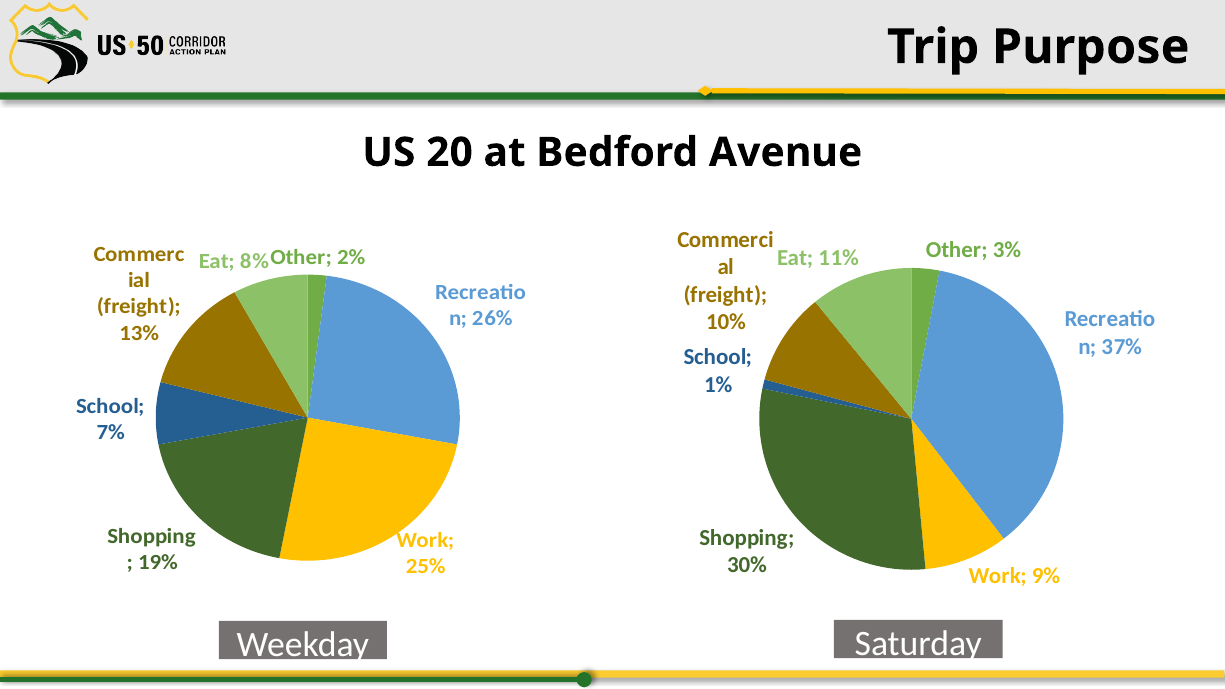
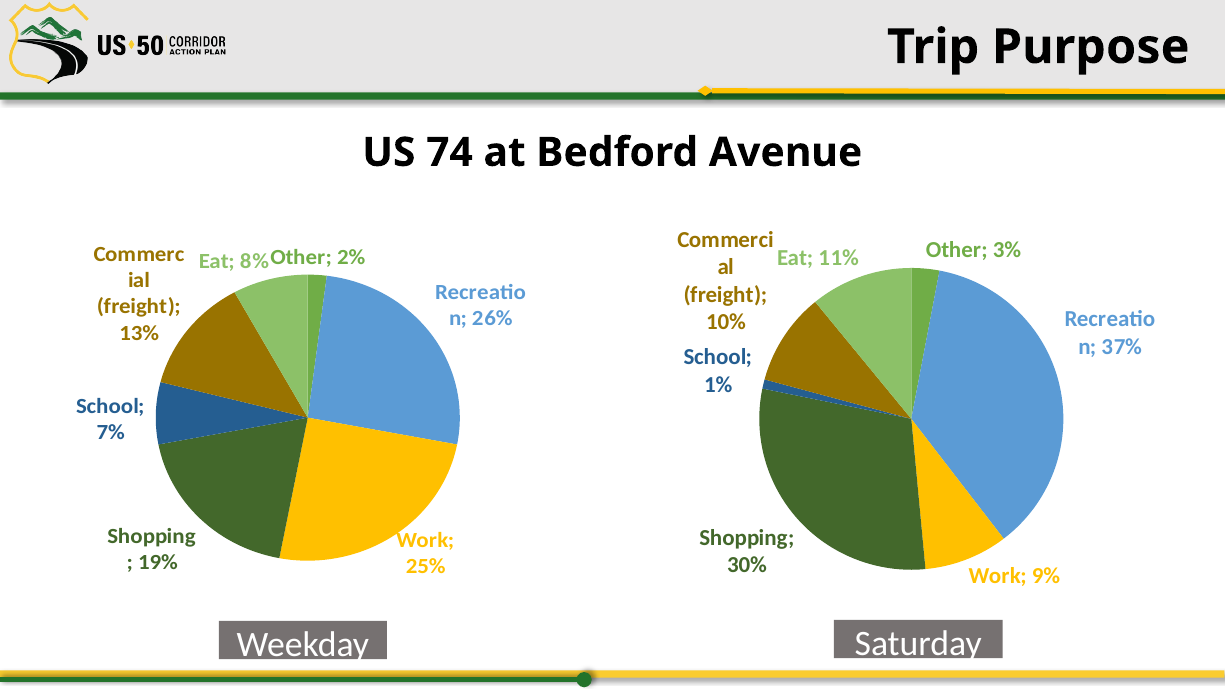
20: 20 -> 74
